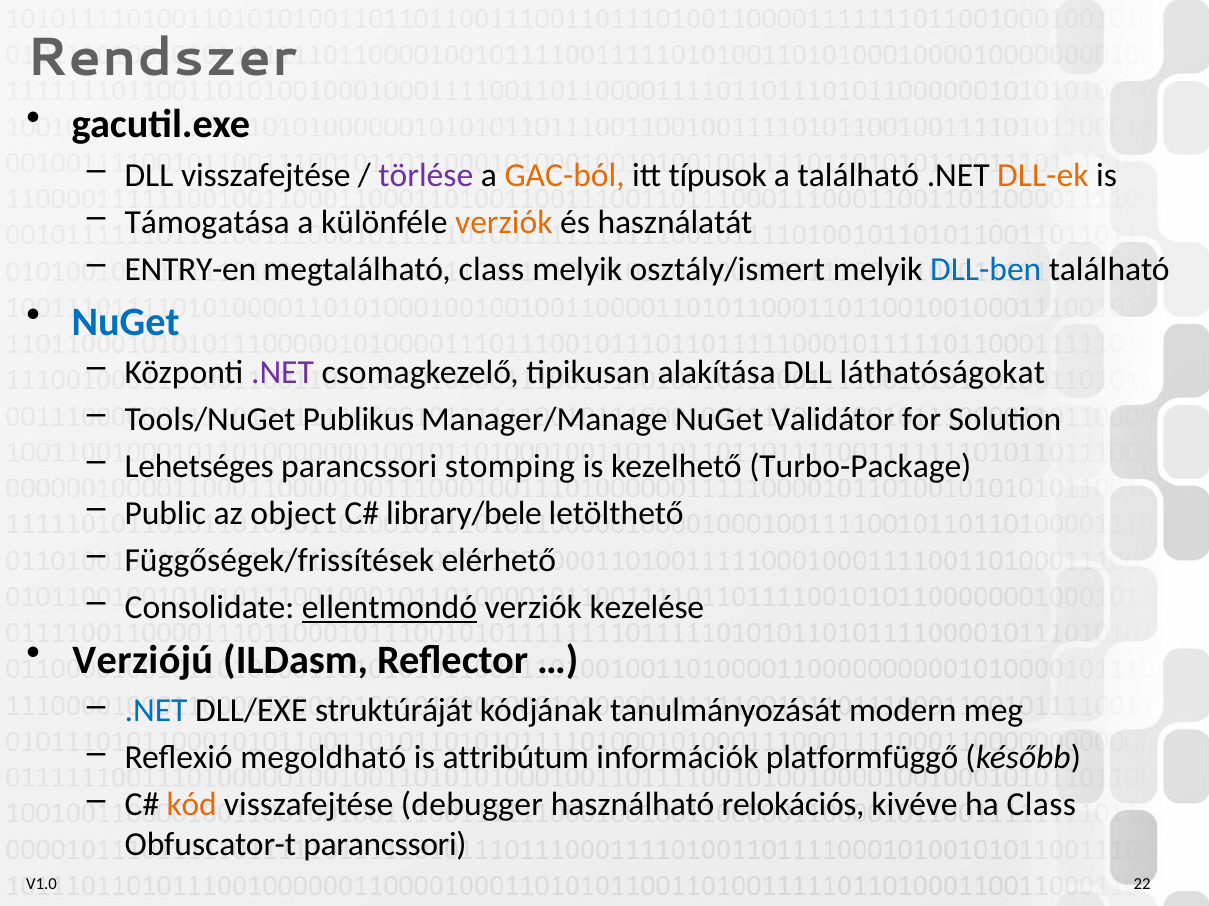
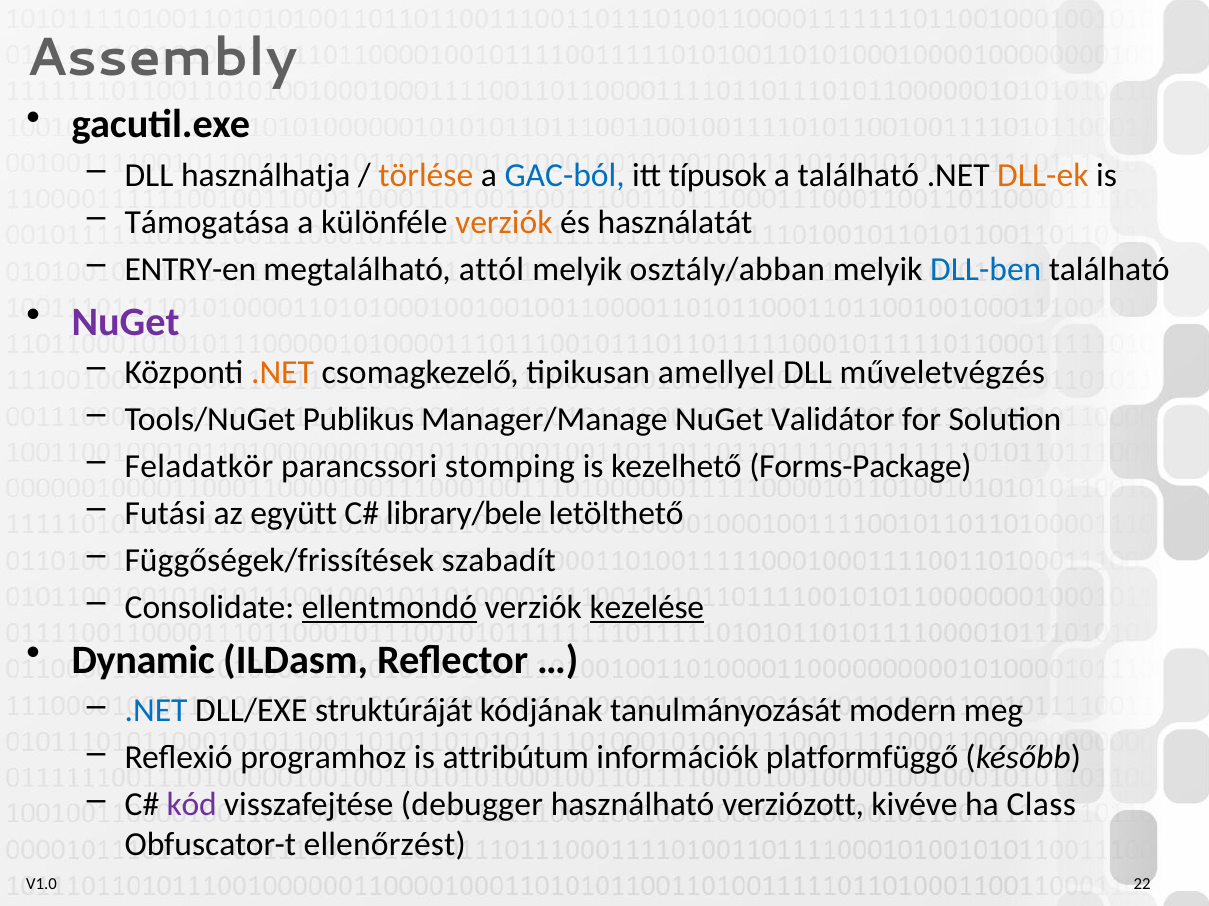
Rendszer: Rendszer -> Assembly
DLL visszafejtése: visszafejtése -> használhatja
törlése colour: purple -> orange
GAC-ból colour: orange -> blue
megtalálható class: class -> attól
osztály/ismert: osztály/ismert -> osztály/abban
NuGet at (126, 322) colour: blue -> purple
.NET at (283, 373) colour: purple -> orange
alakítása: alakítása -> amellyel
láthatóságokat: láthatóságokat -> műveletvégzés
Lehetséges: Lehetséges -> Feladatkör
Turbo-Package: Turbo-Package -> Forms-Package
Public: Public -> Futási
object: object -> együtt
elérhető: elérhető -> szabadít
kezelése underline: none -> present
Verziójú: Verziójú -> Dynamic
megoldható: megoldható -> programhoz
kód colour: orange -> purple
relokációs: relokációs -> verziózott
Obfuscator-t parancssori: parancssori -> ellenőrzést
